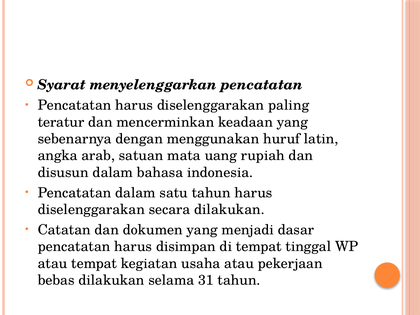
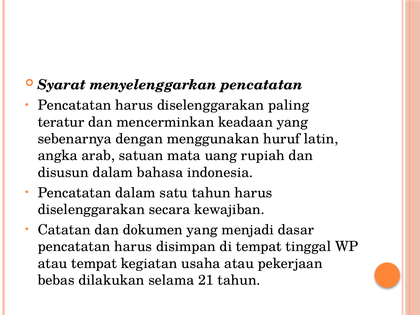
secara dilakukan: dilakukan -> kewajiban
31: 31 -> 21
